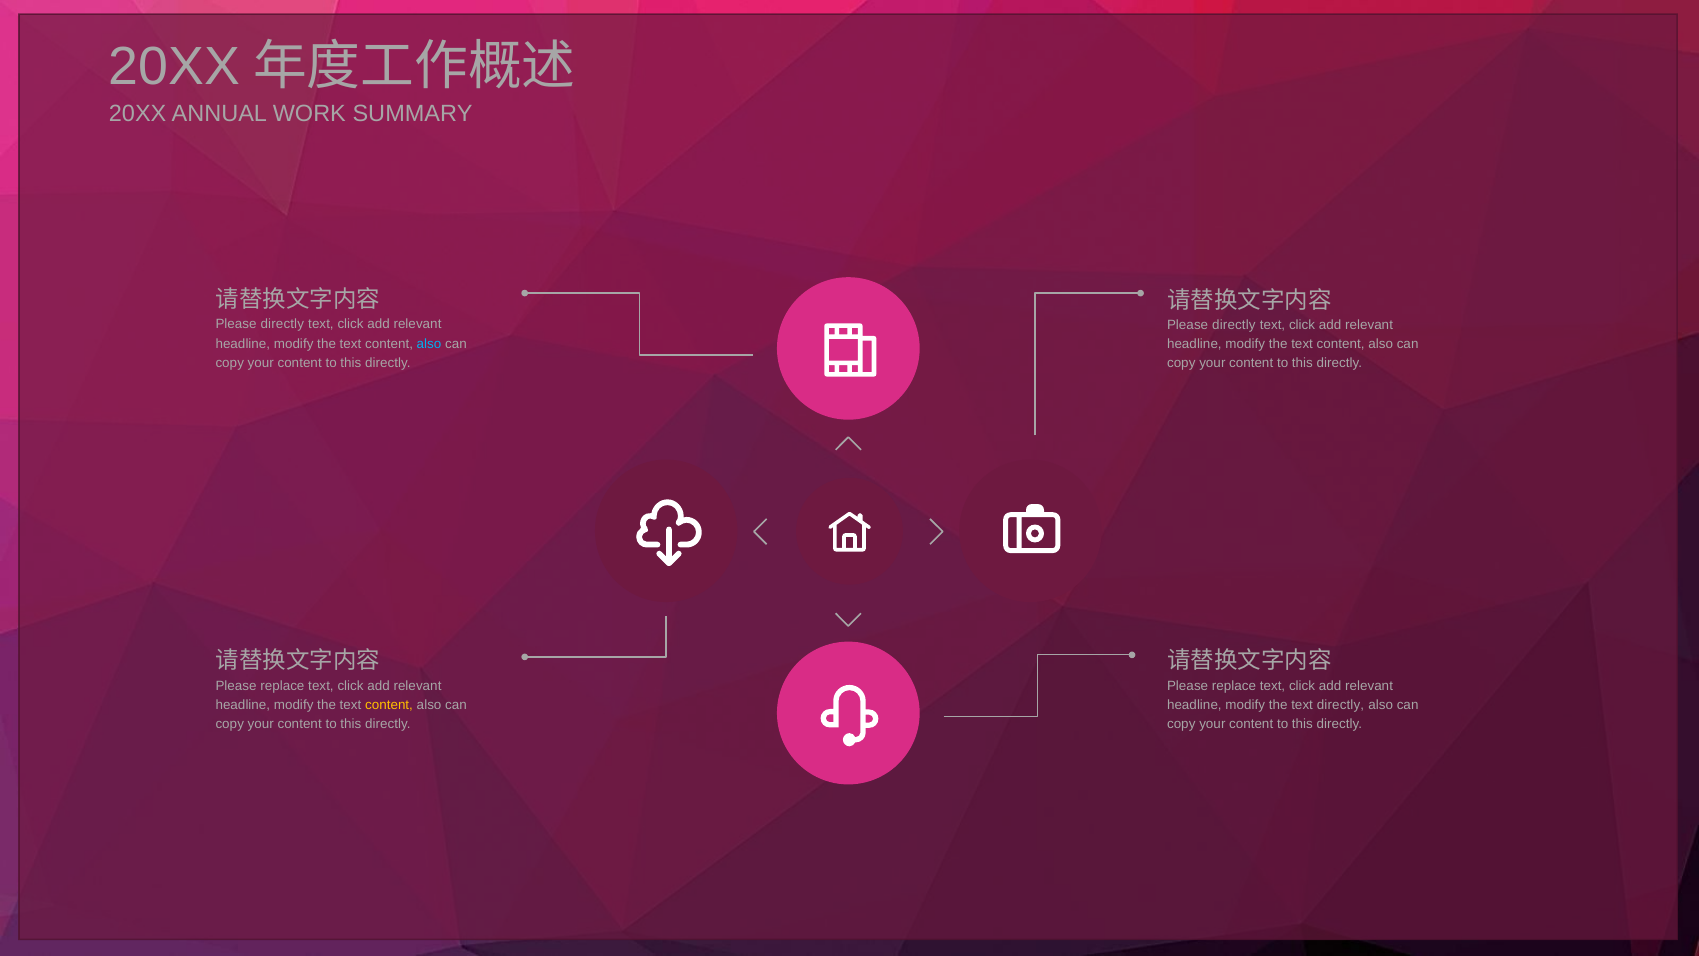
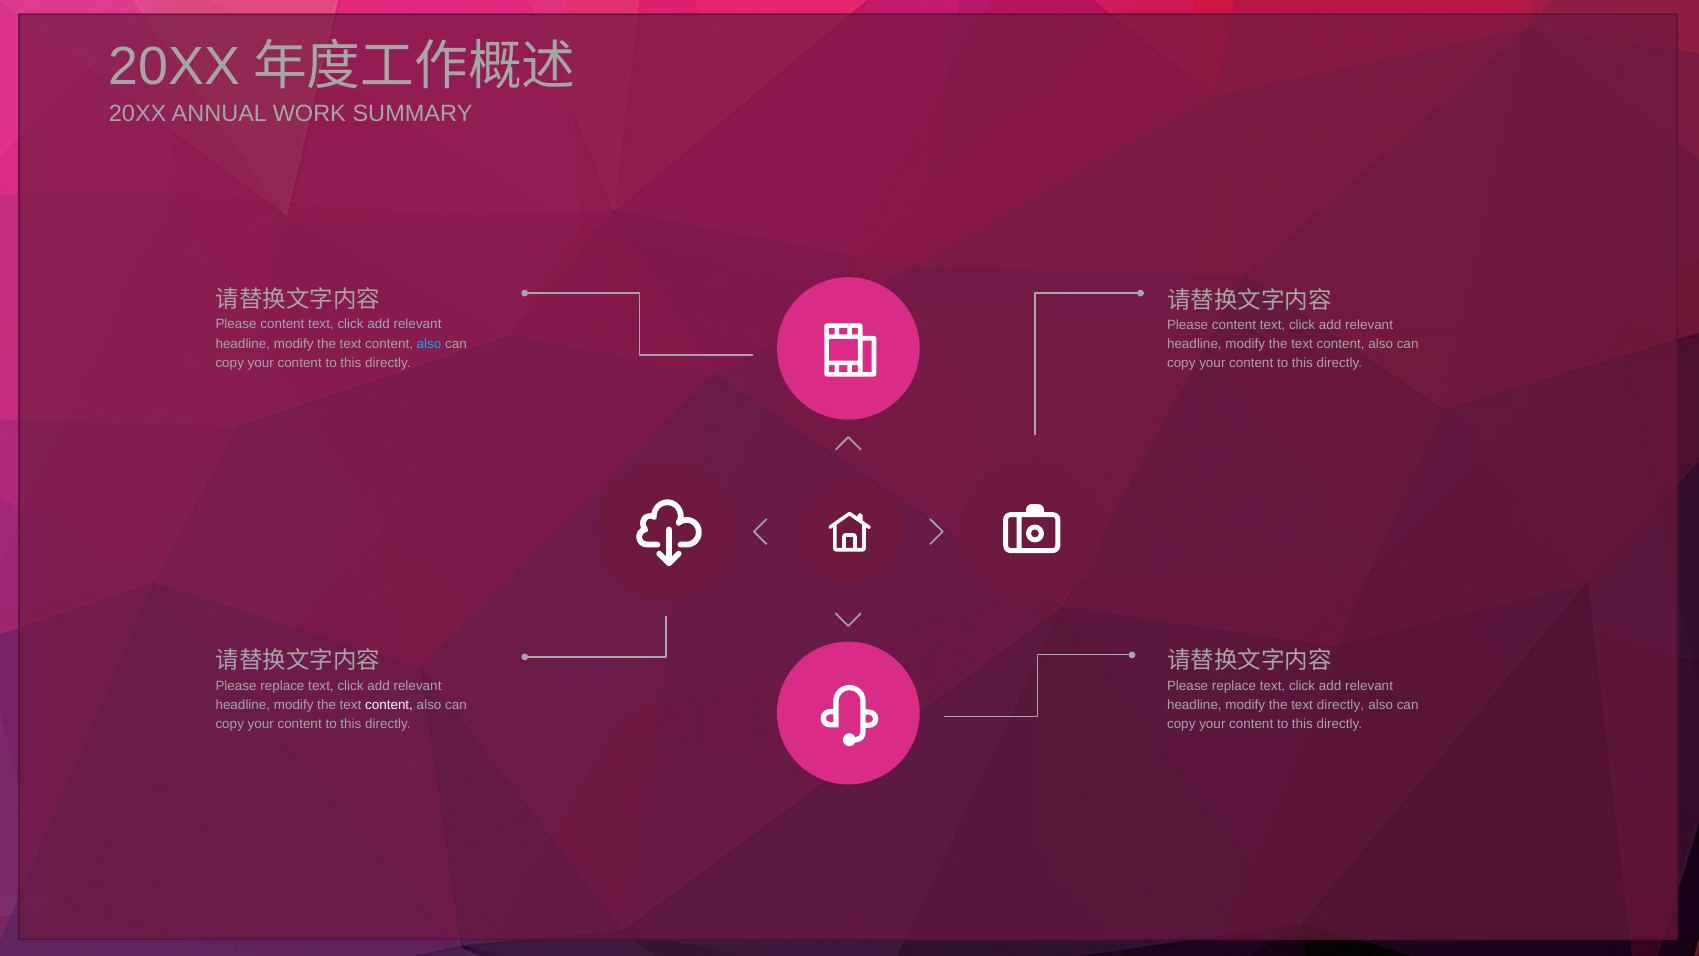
directly at (282, 324): directly -> content
directly at (1234, 325): directly -> content
content at (389, 705) colour: yellow -> white
